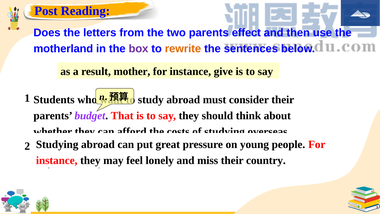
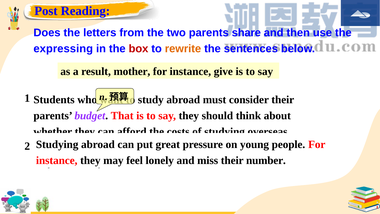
effect: effect -> share
motherland: motherland -> expressing
box colour: purple -> red
country: country -> number
